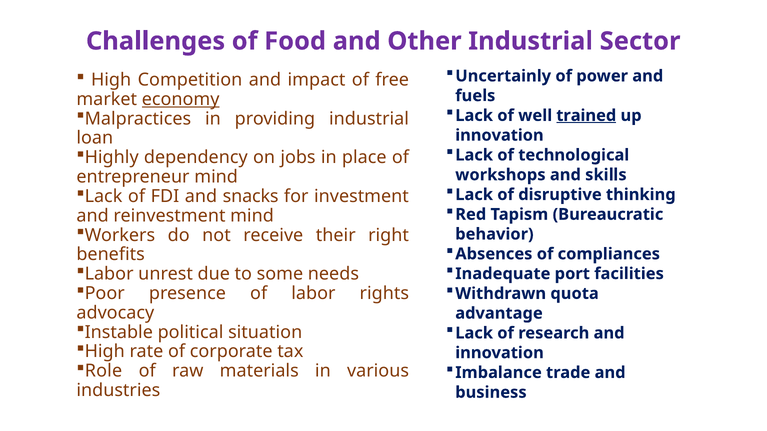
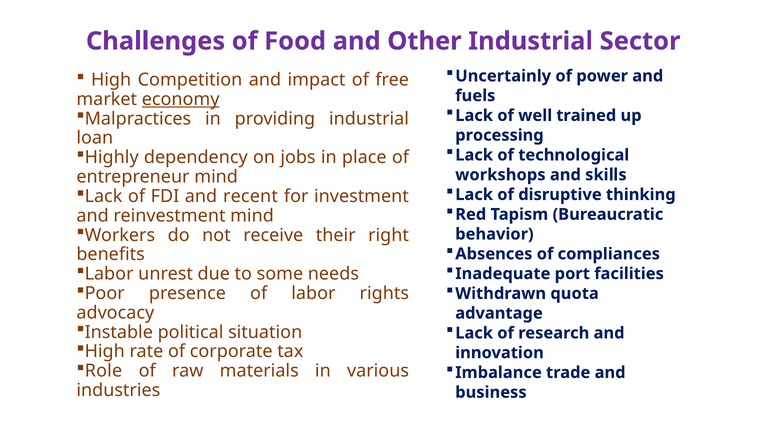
trained underline: present -> none
innovation at (499, 135): innovation -> processing
snacks: snacks -> recent
